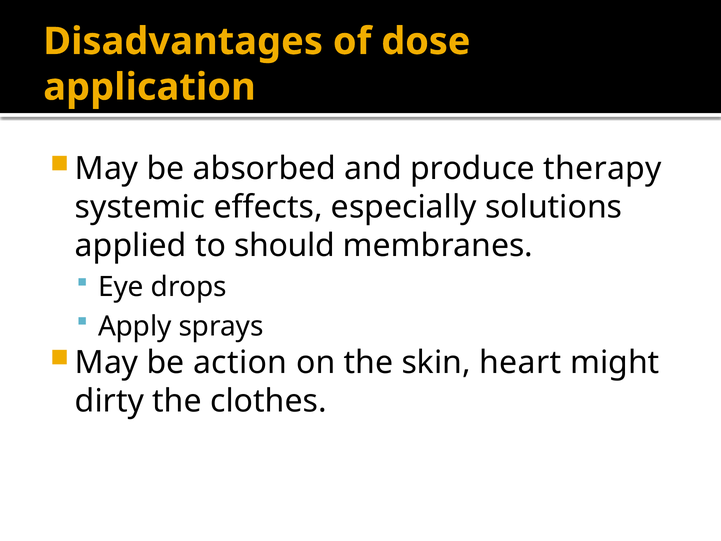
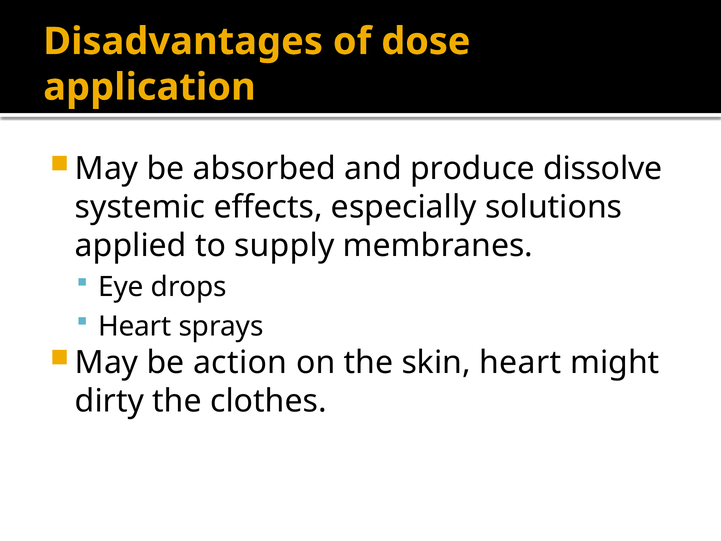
therapy: therapy -> dissolve
should: should -> supply
Apply at (135, 326): Apply -> Heart
